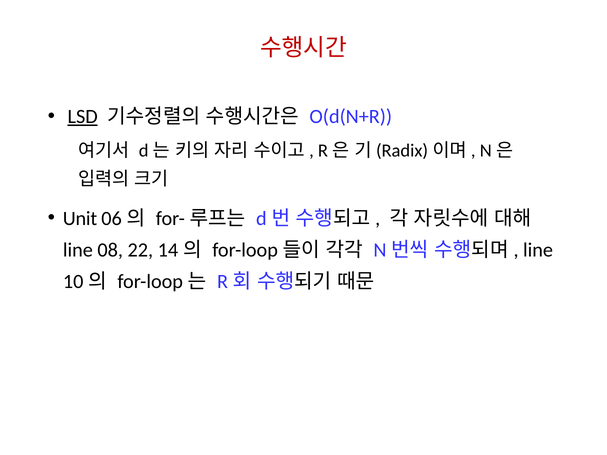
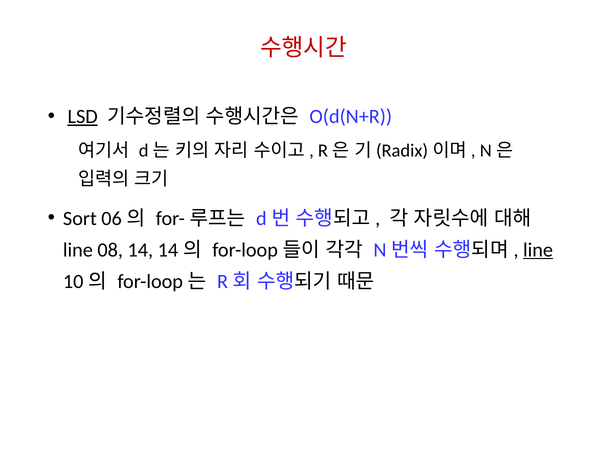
Unit: Unit -> Sort
22: 22 -> 14
line at (538, 250) underline: none -> present
